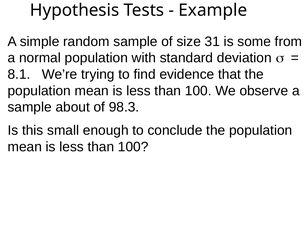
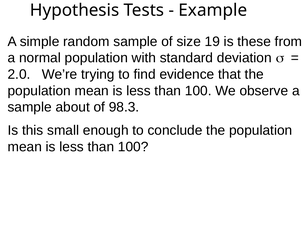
31: 31 -> 19
some: some -> these
8.1: 8.1 -> 2.0
